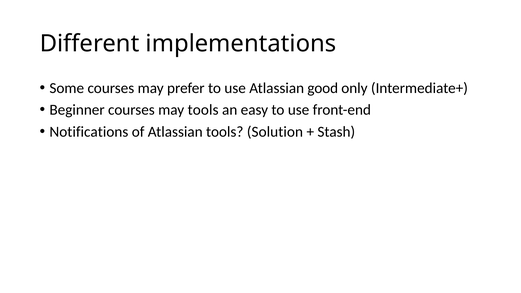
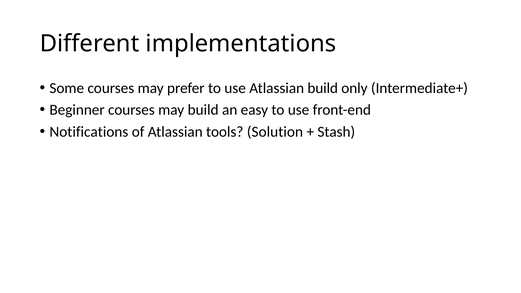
Atlassian good: good -> build
may tools: tools -> build
